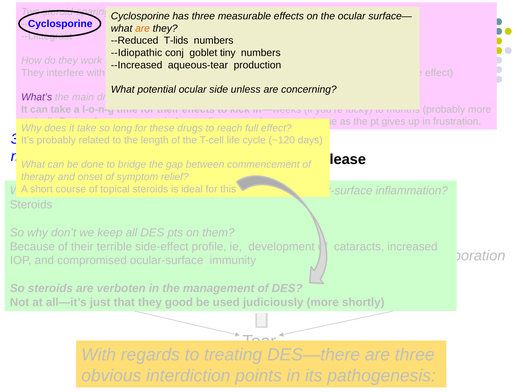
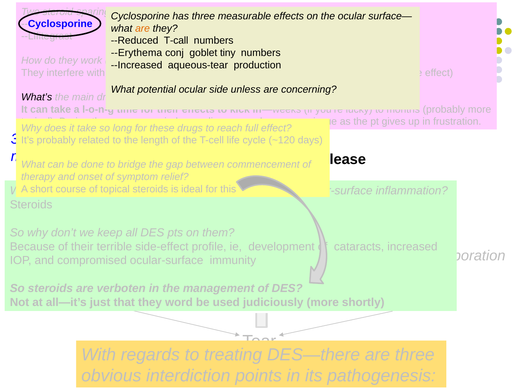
T-lids: T-lids -> T-call
--Idiopathic: --Idiopathic -> --Erythema
What’s colour: purple -> black
good: good -> word
